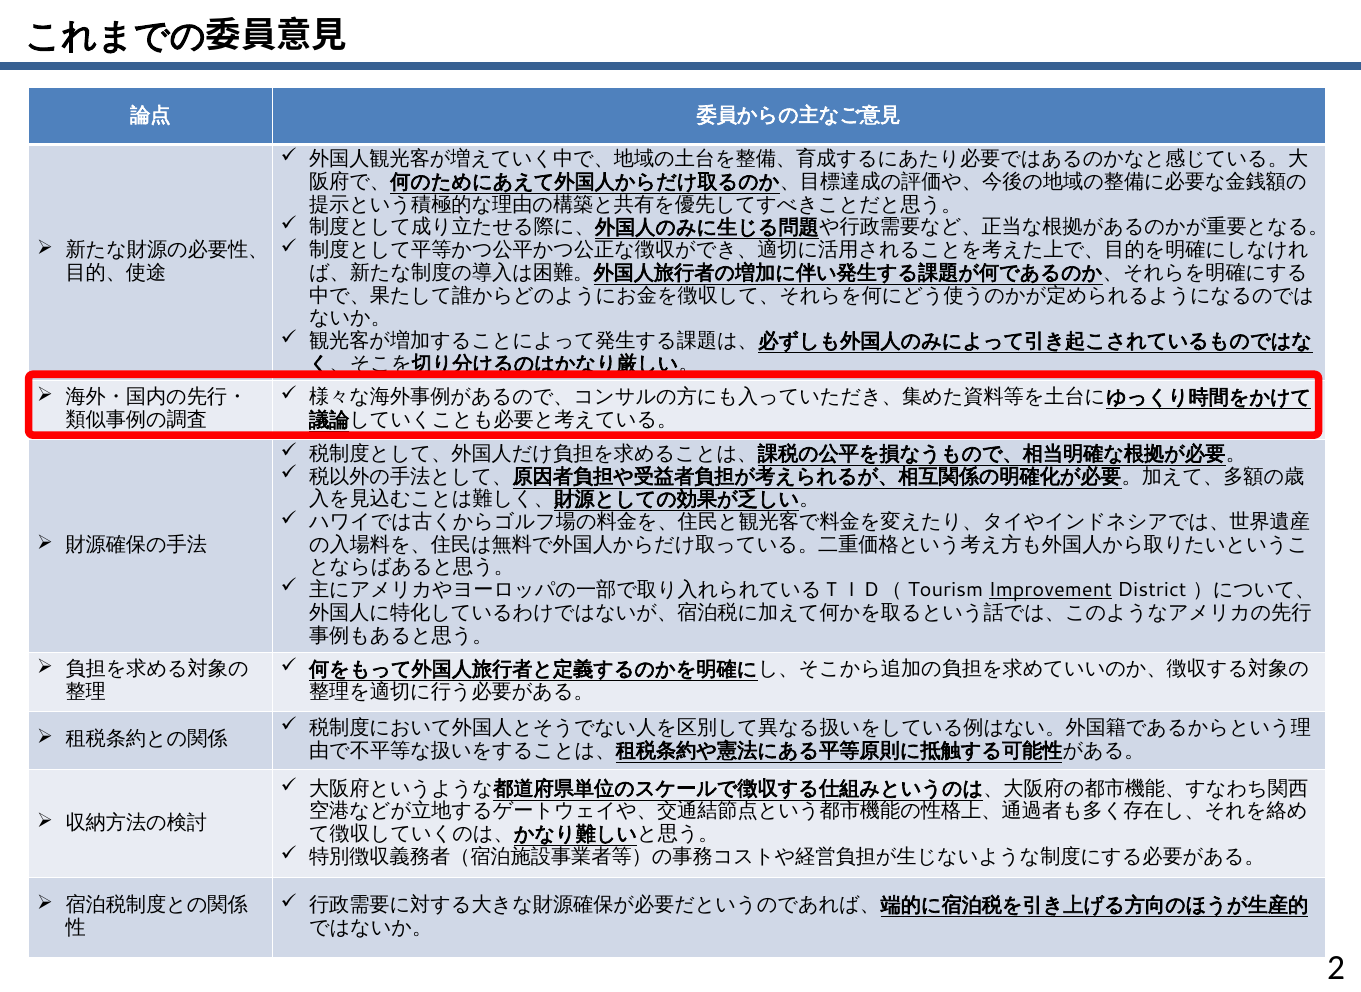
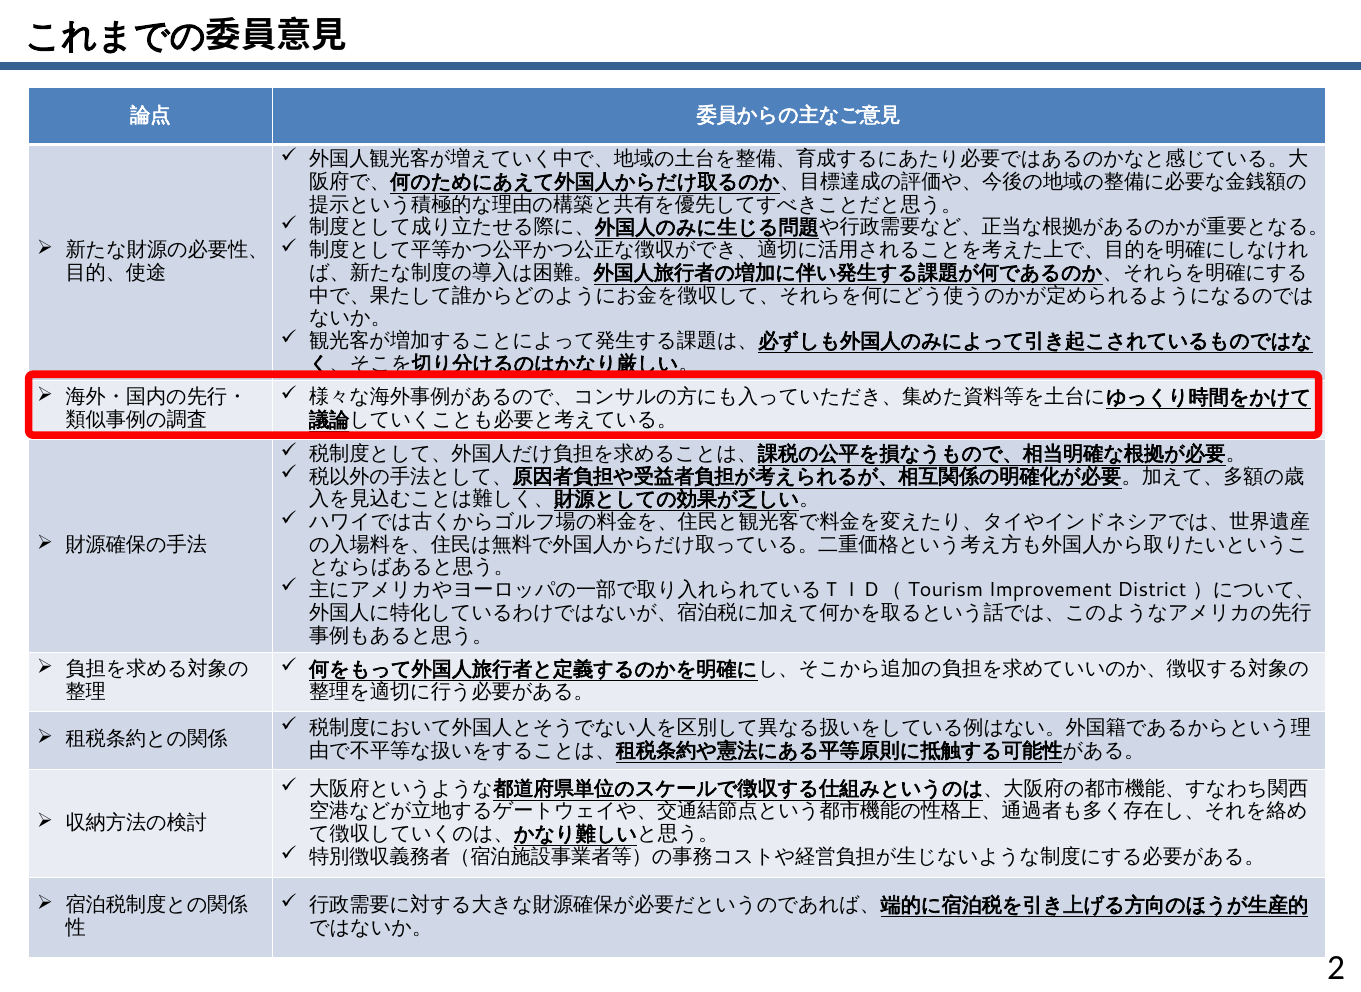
Improvement underline: present -> none
